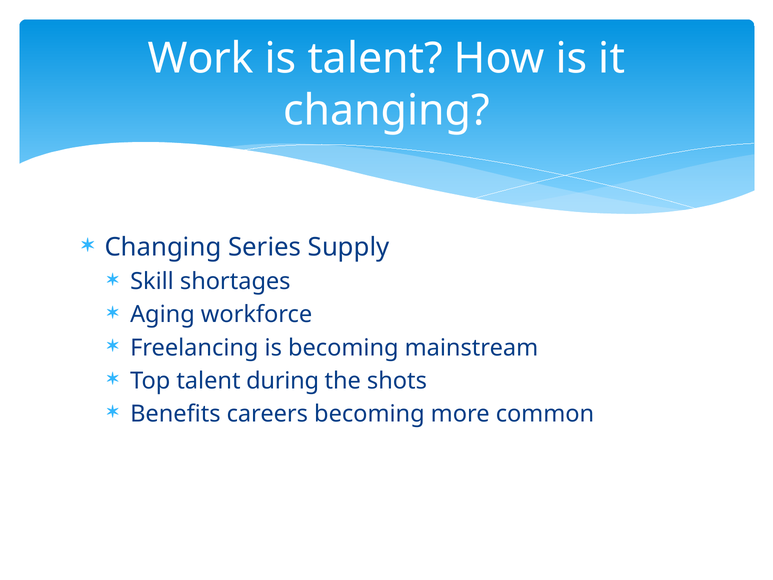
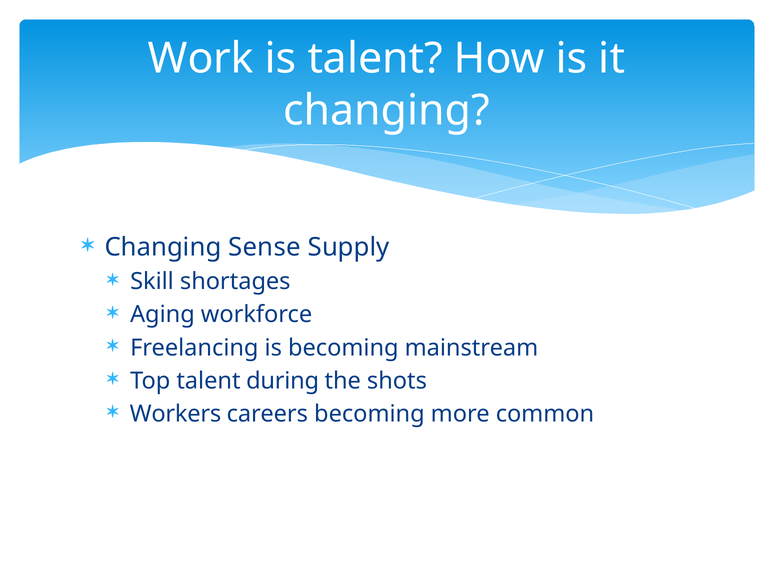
Series: Series -> Sense
Benefits: Benefits -> Workers
